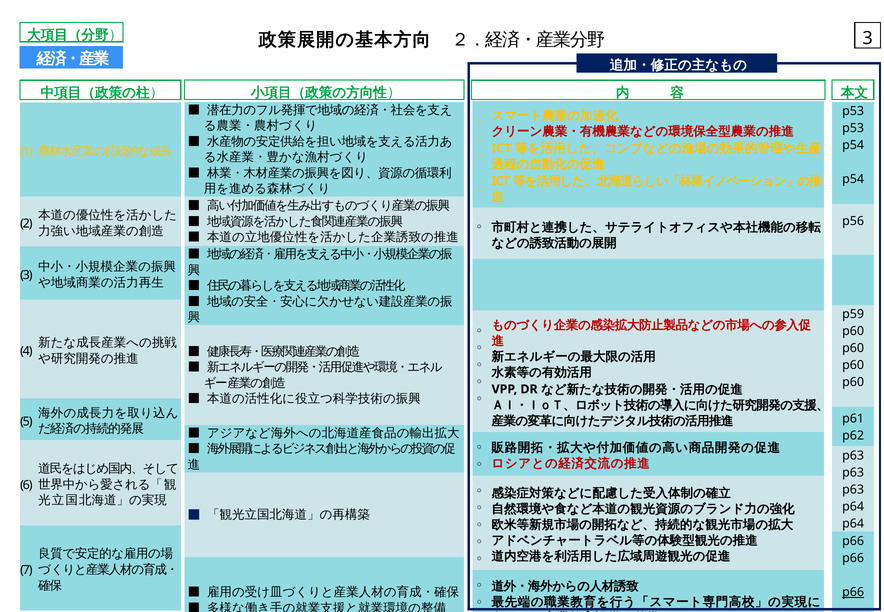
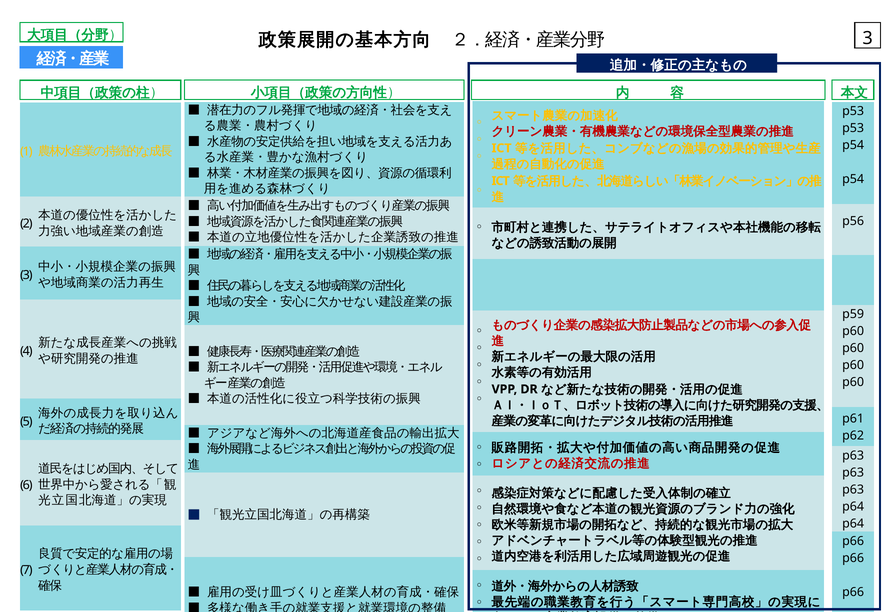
p66 at (853, 592) underline: present -> none
